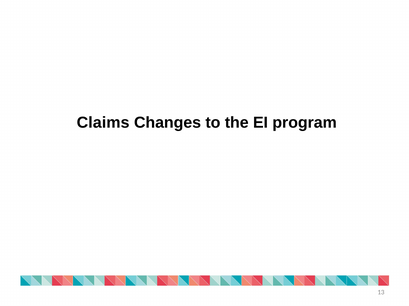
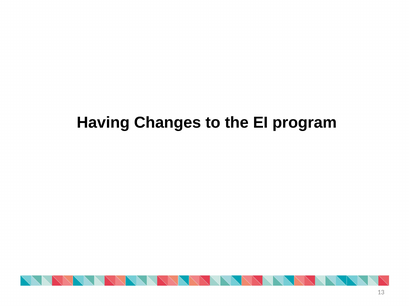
Claims: Claims -> Having
